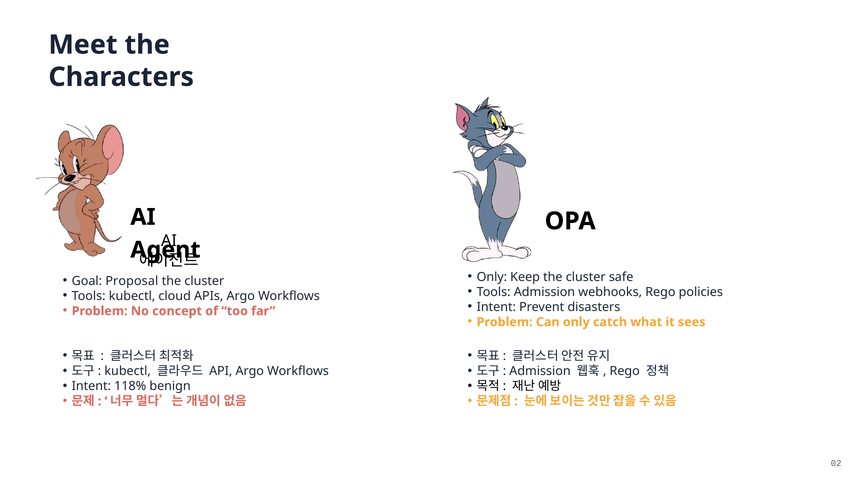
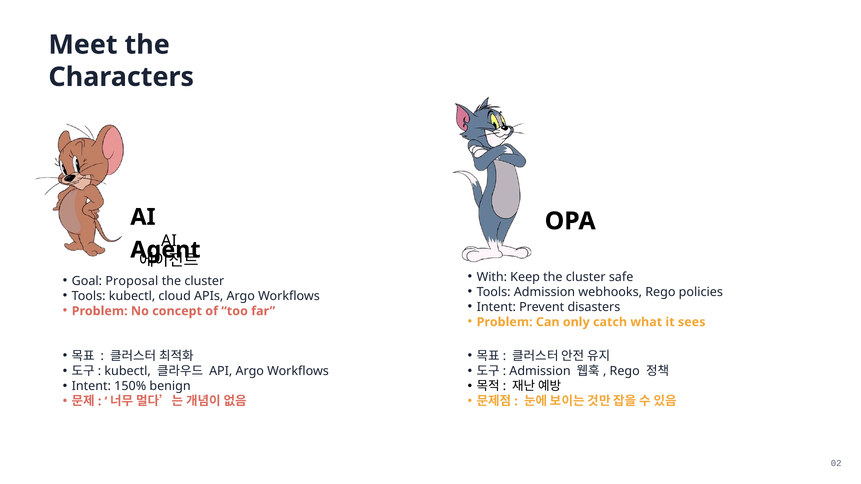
Only at (492, 277): Only -> With
118%: 118% -> 150%
